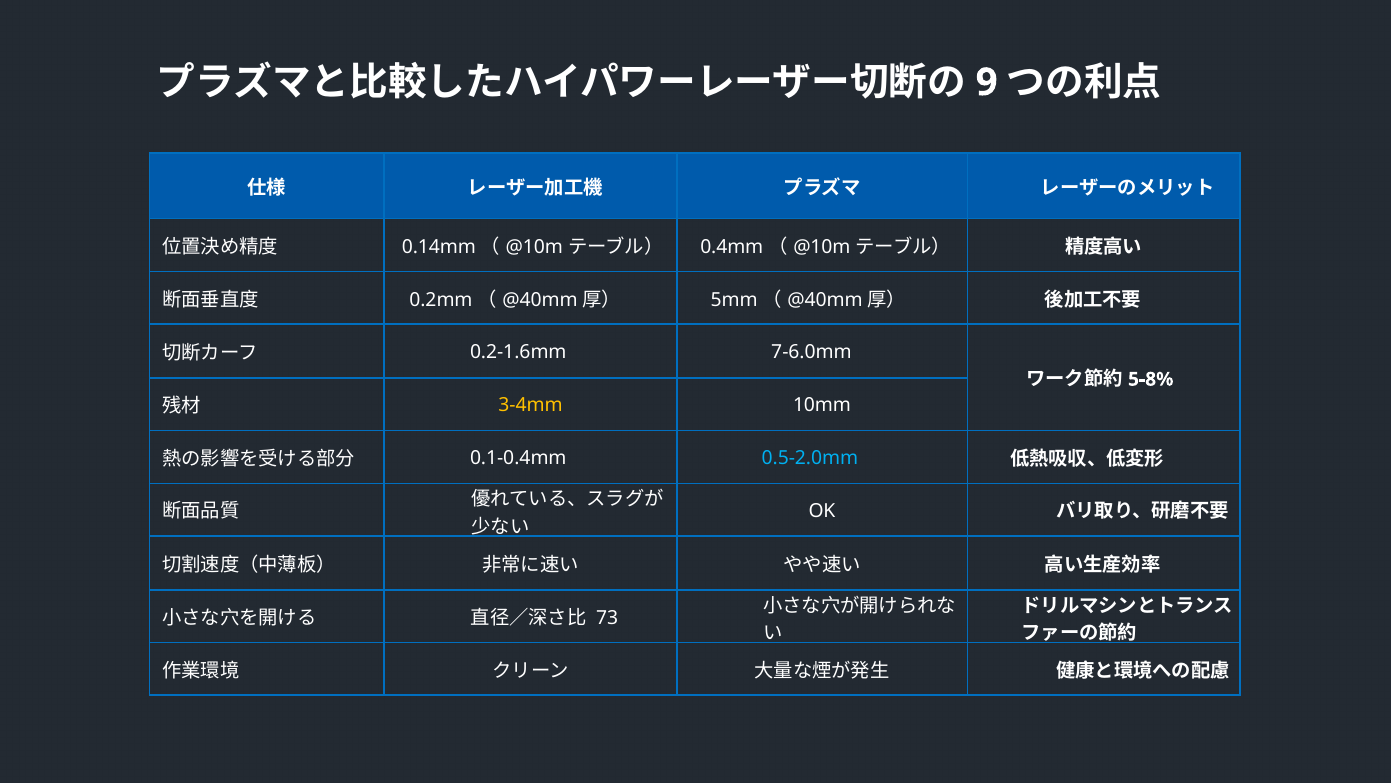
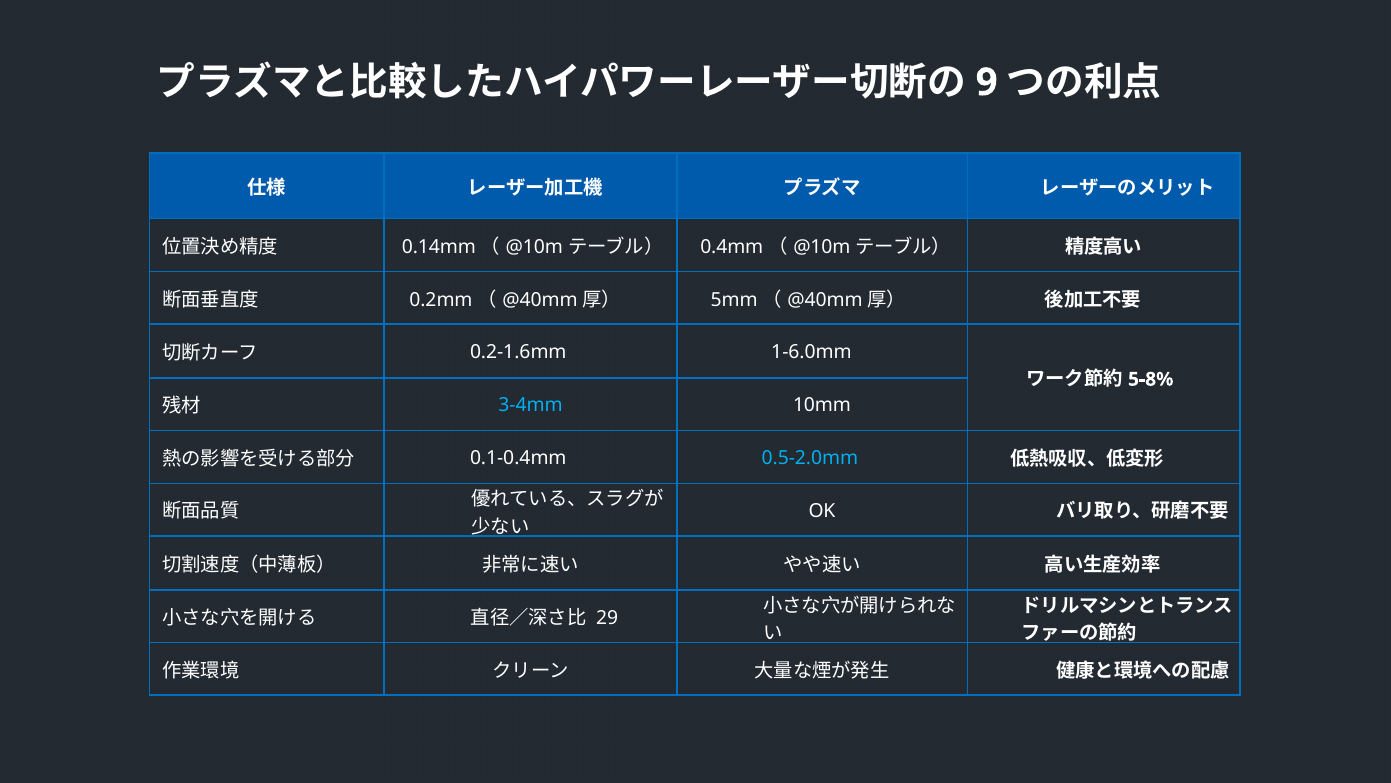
7-6.0mm: 7-6.0mm -> 1-6.0mm
3-4mm colour: yellow -> light blue
73: 73 -> 29
